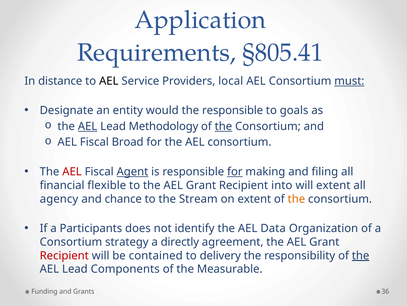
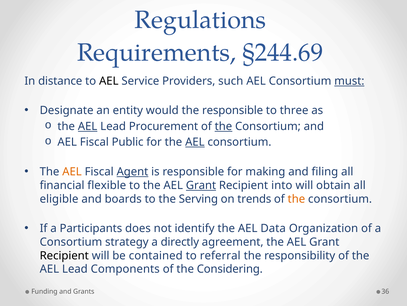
Application: Application -> Regulations
§805.41: §805.41 -> §244.69
local: local -> such
goals: goals -> three
Methodology: Methodology -> Procurement
Broad: Broad -> Public
AEL at (195, 142) underline: none -> present
AEL at (72, 171) colour: red -> orange
for at (235, 171) underline: present -> none
Grant at (201, 185) underline: none -> present
will extent: extent -> obtain
agency: agency -> eligible
chance: chance -> boards
Stream: Stream -> Serving
on extent: extent -> trends
Recipient at (64, 255) colour: red -> black
delivery: delivery -> referral
the at (361, 255) underline: present -> none
Measurable: Measurable -> Considering
